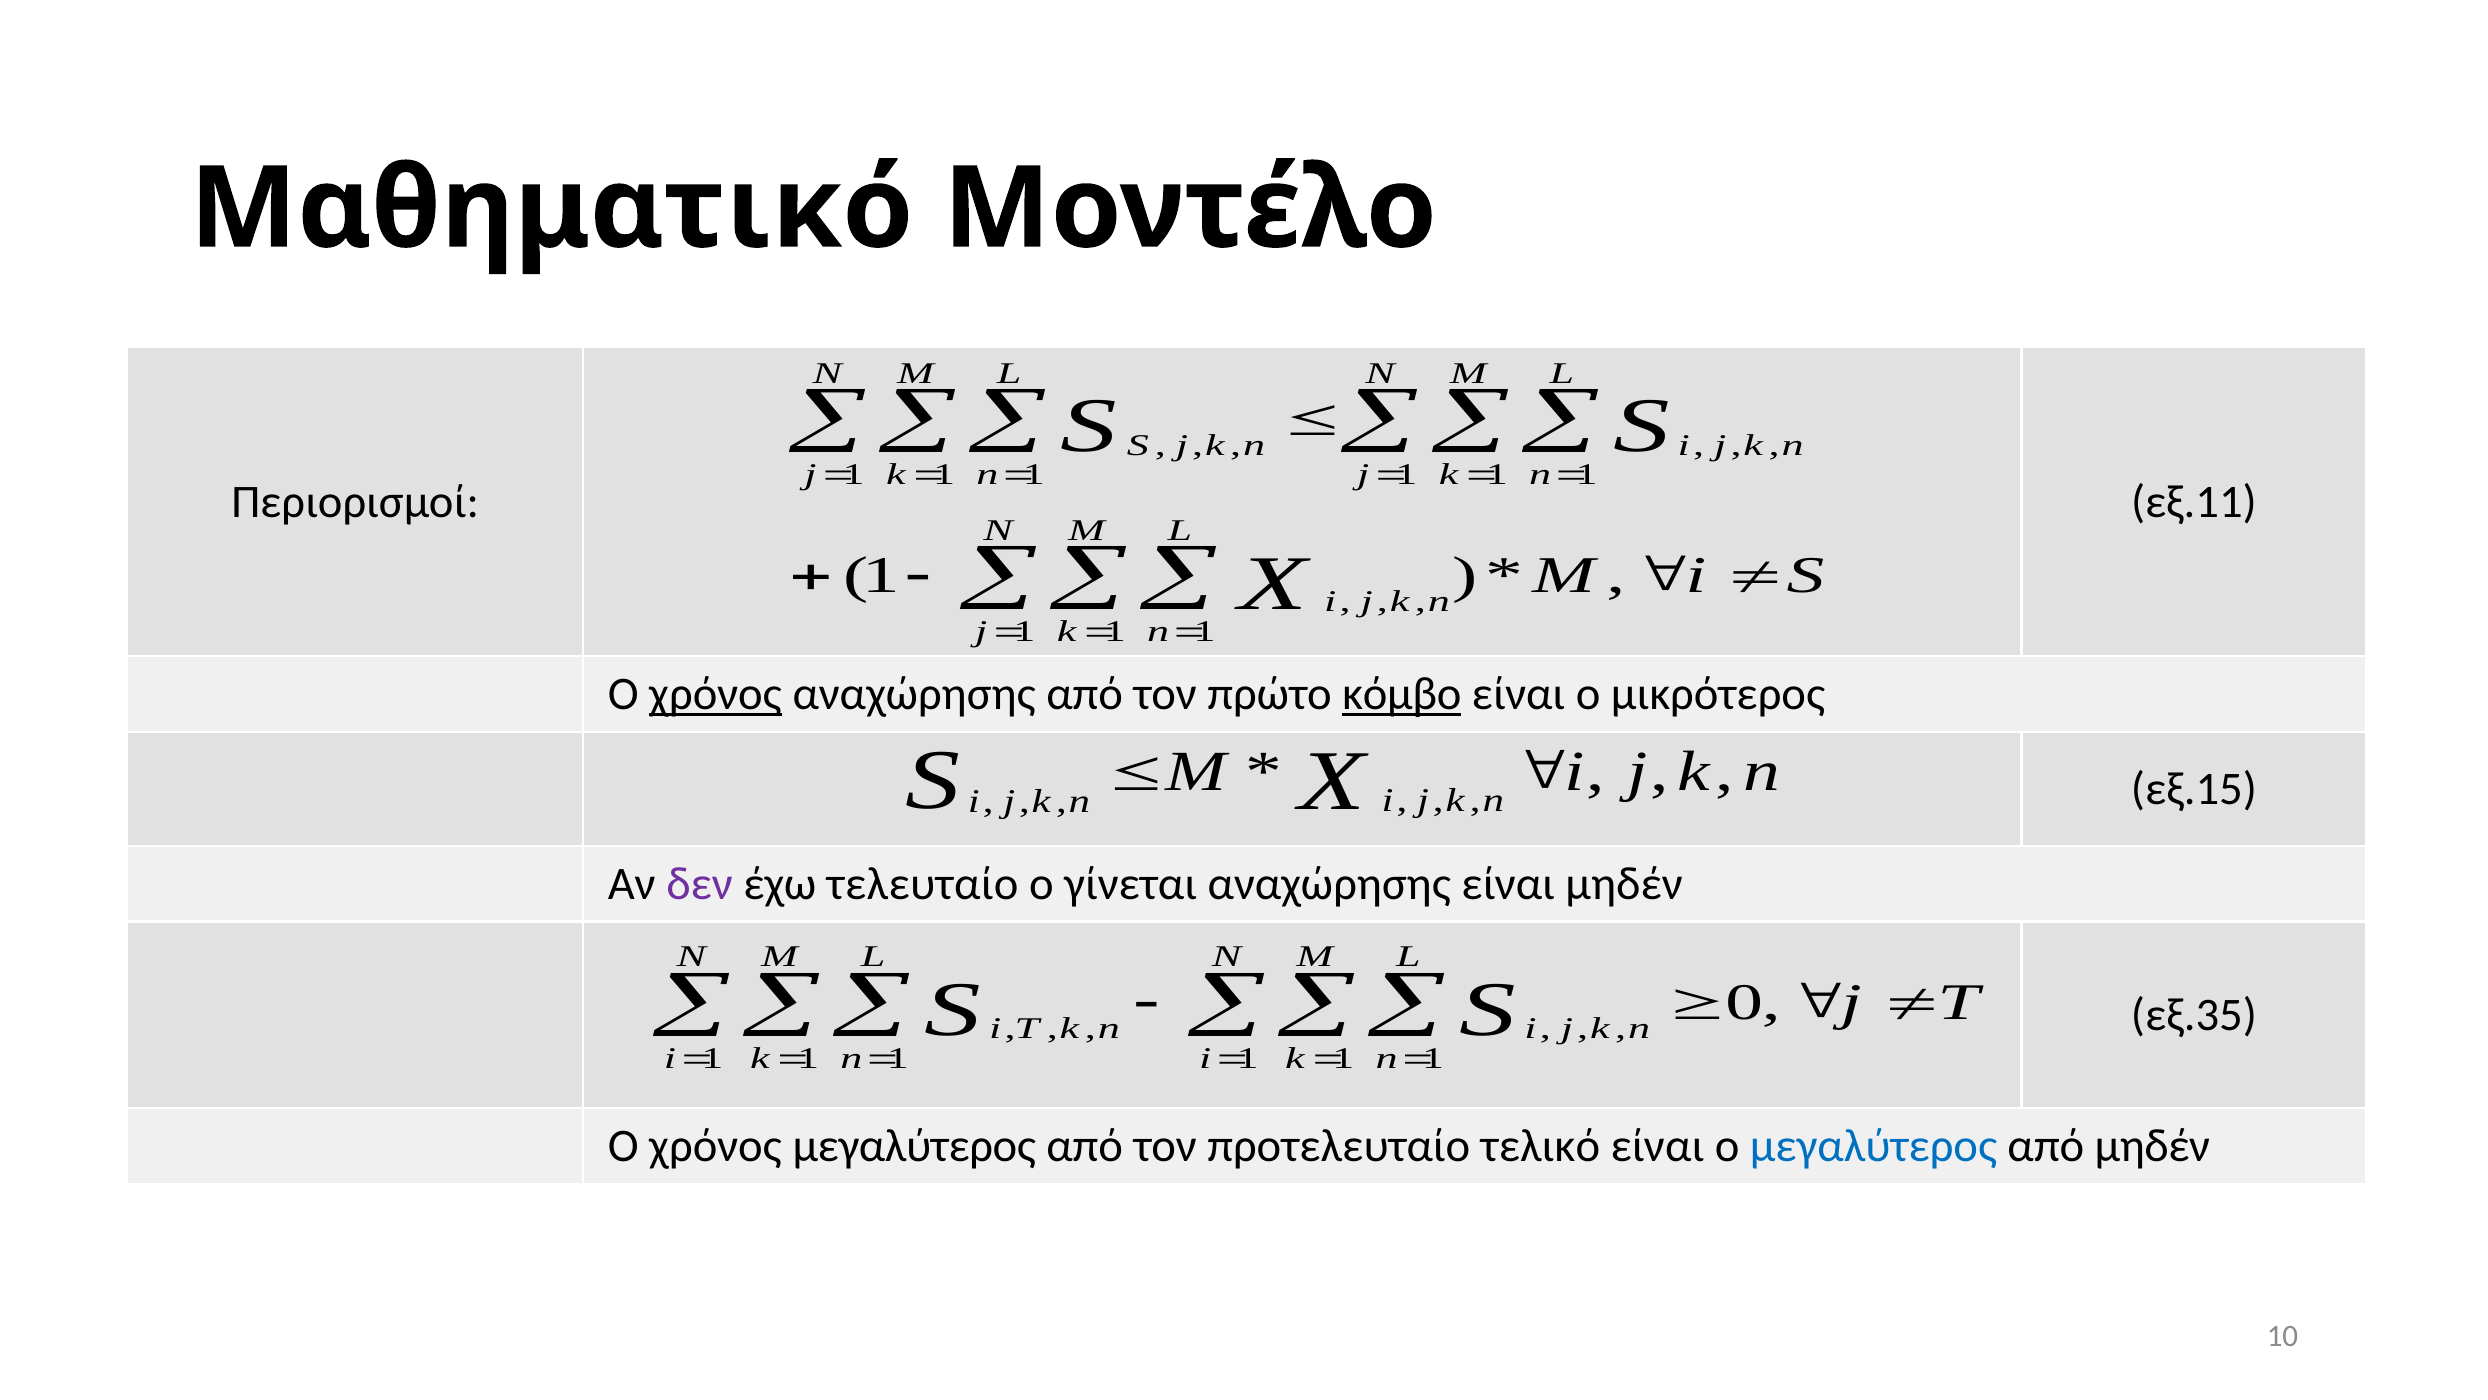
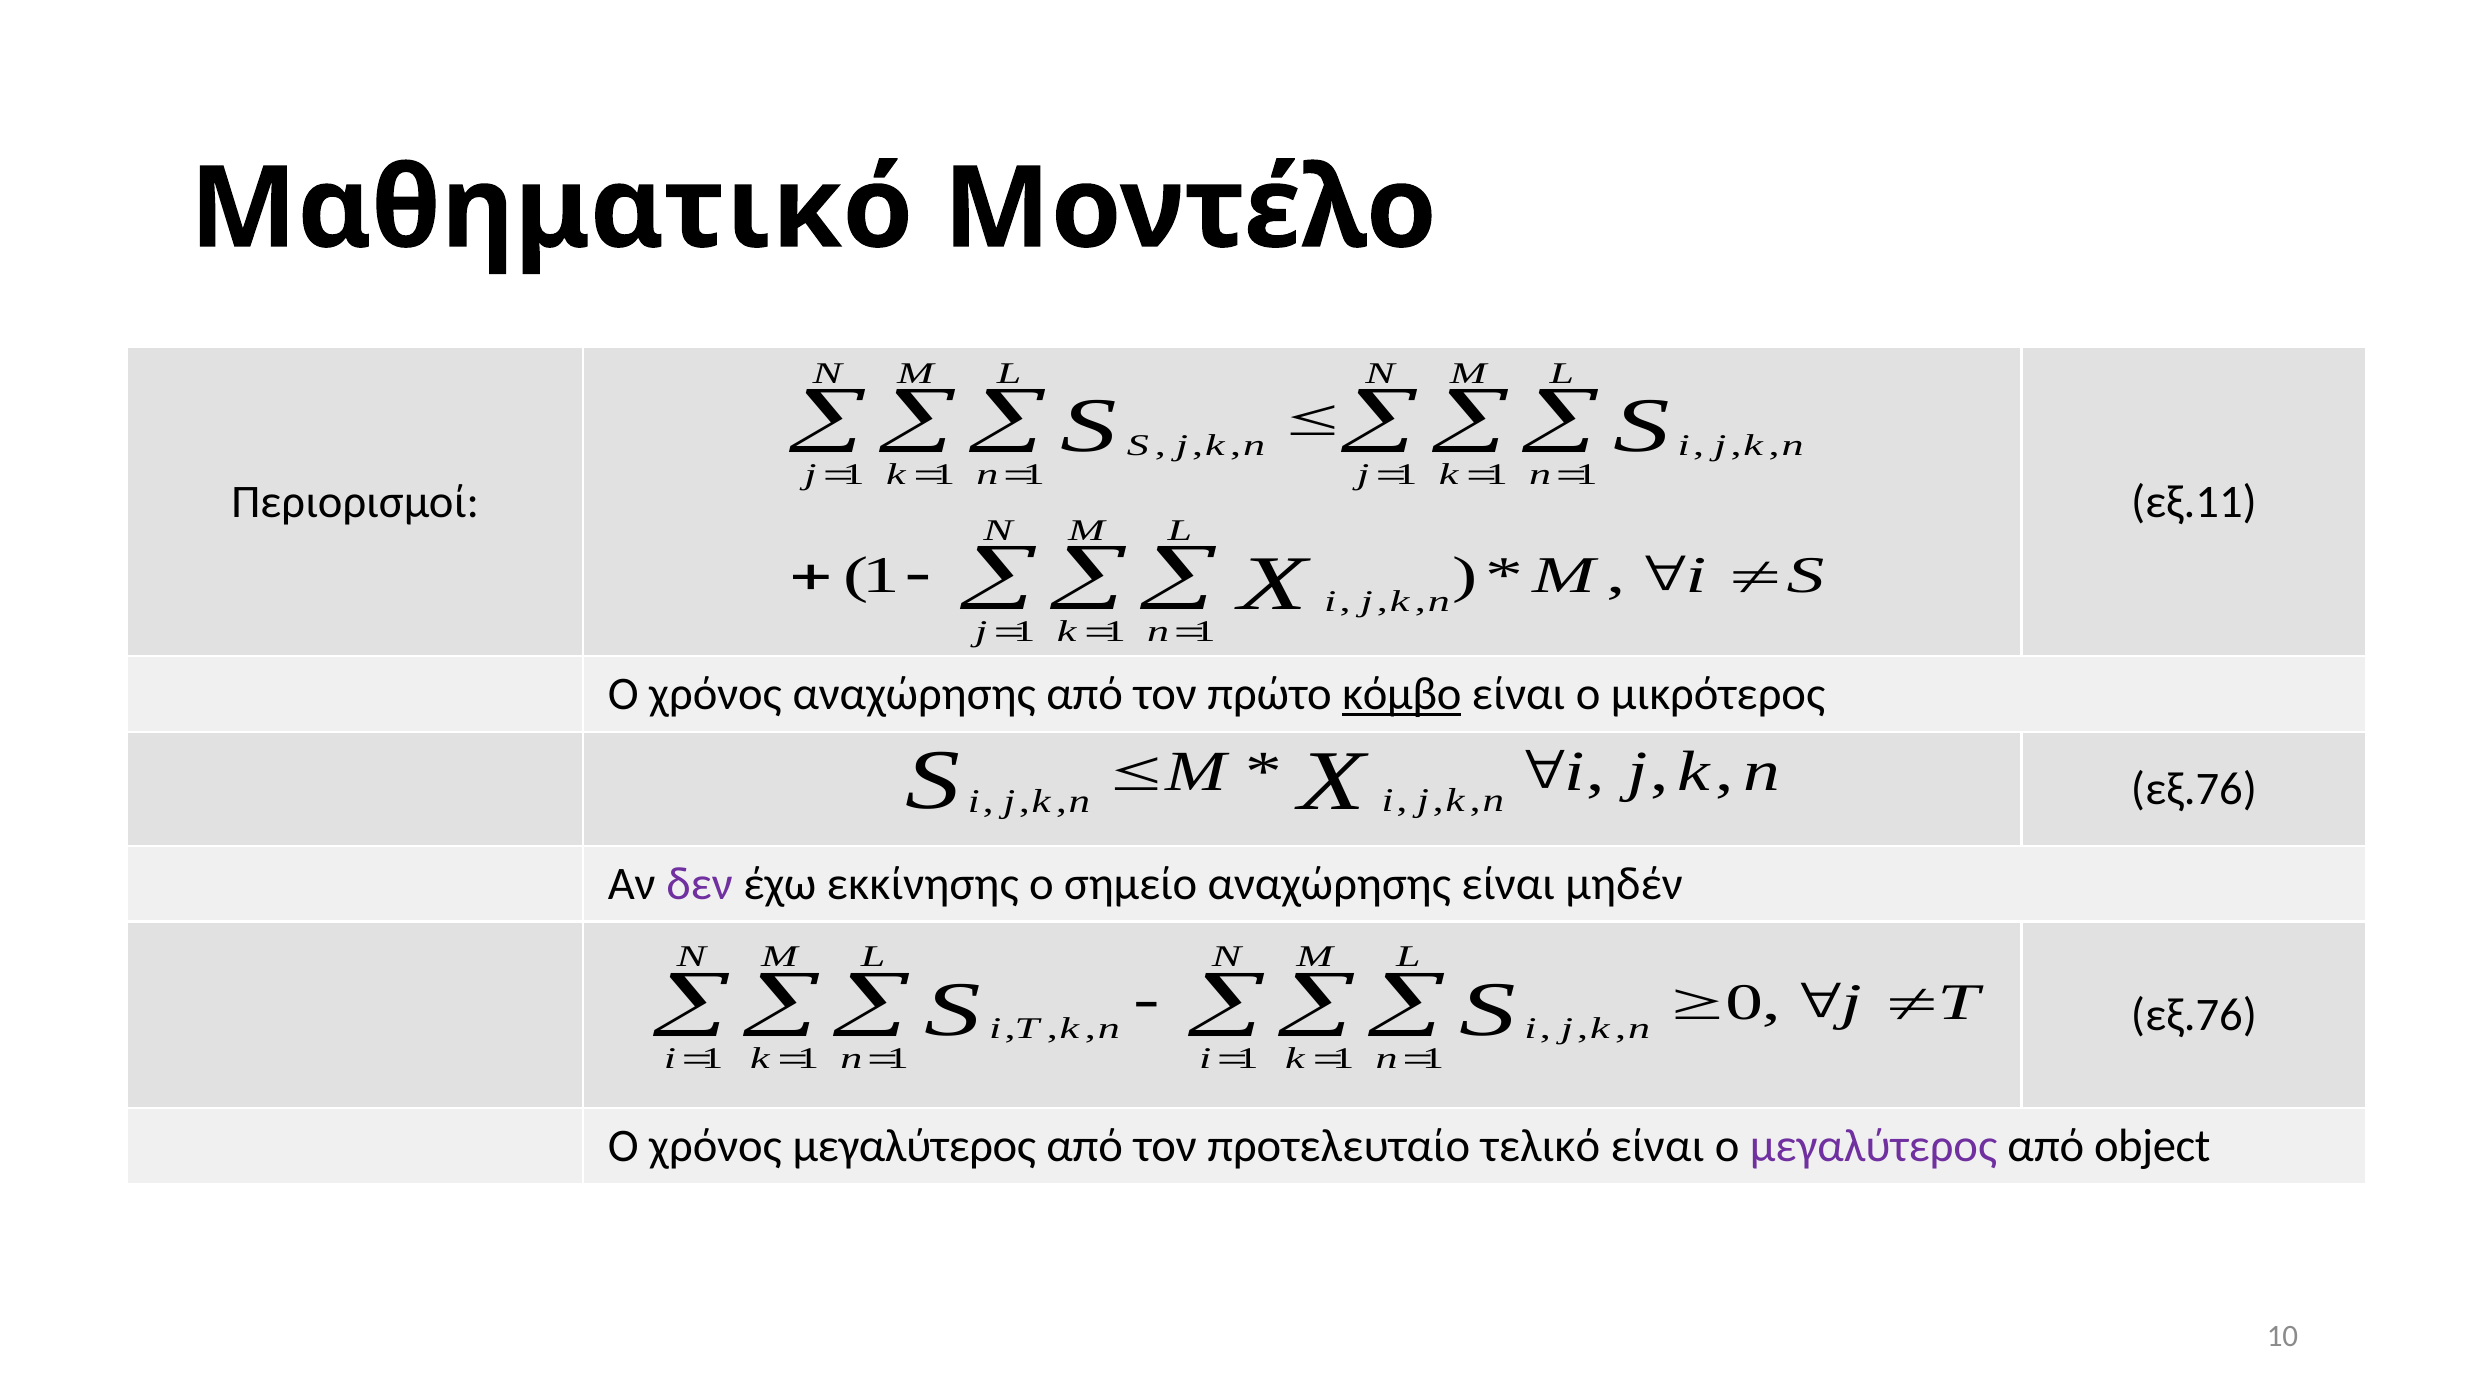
χρόνος at (716, 694) underline: present -> none
εξ.15 at (2194, 789): εξ.15 -> εξ.76
τελευταίο: τελευταίο -> εκκίνησης
γίνεται: γίνεται -> σημείο
εξ.35 at (2194, 1015): εξ.35 -> εξ.76
μεγαλύτερος at (1874, 1146) colour: blue -> purple
από μηδέν: μηδέν -> object
